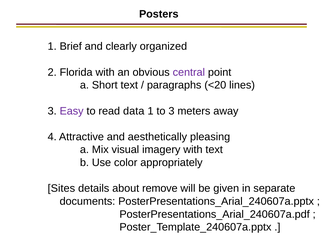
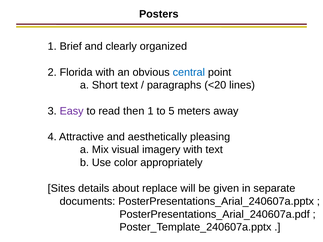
central colour: purple -> blue
data: data -> then
to 3: 3 -> 5
remove: remove -> replace
